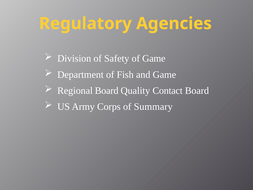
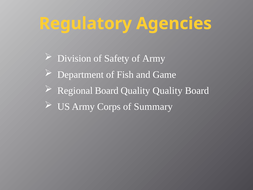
of Game: Game -> Army
Quality Contact: Contact -> Quality
